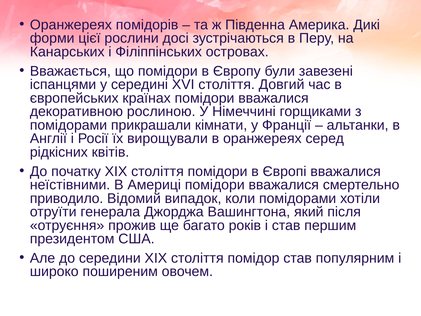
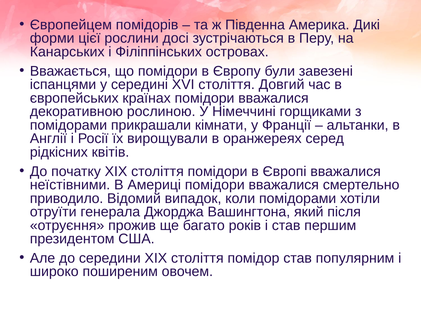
Оранжереях at (71, 25): Оранжереях -> Європейцем
